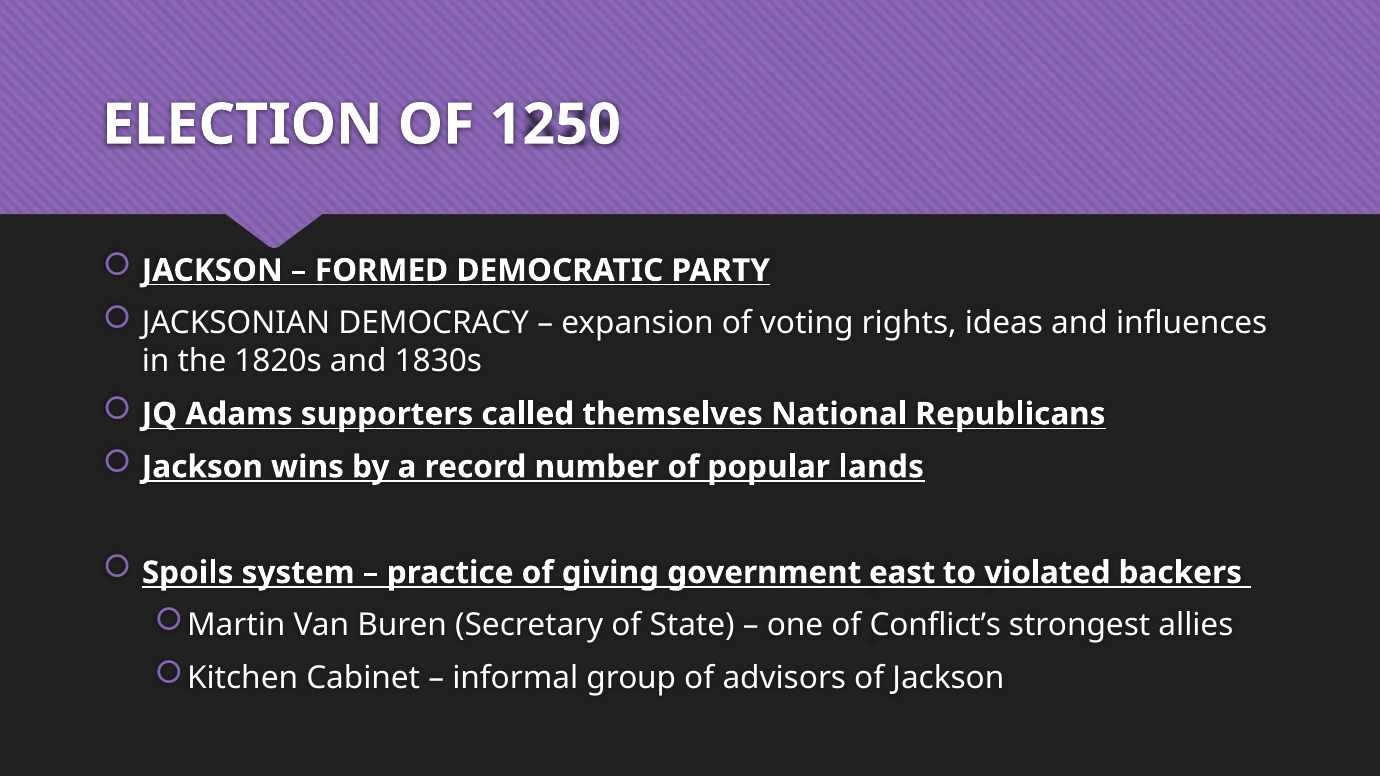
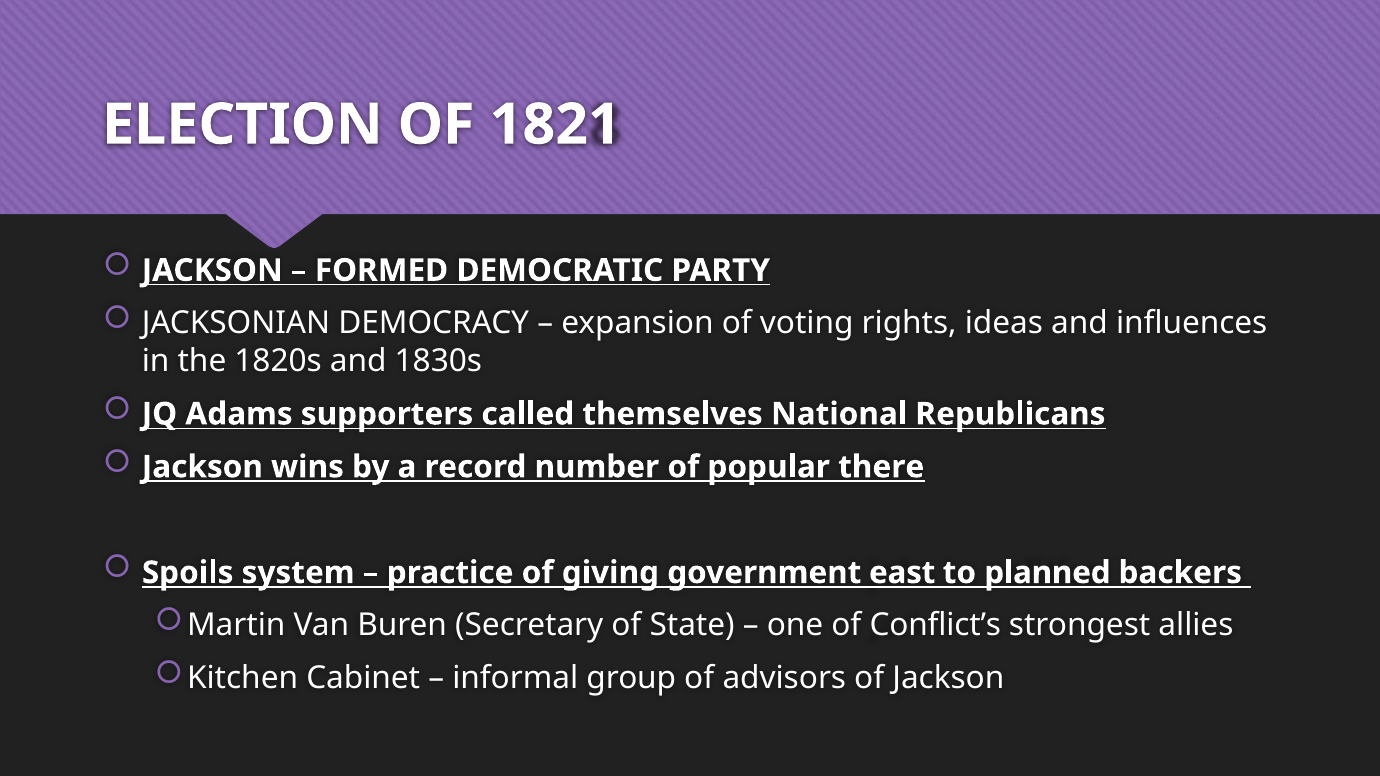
1250: 1250 -> 1821
lands: lands -> there
violated: violated -> planned
